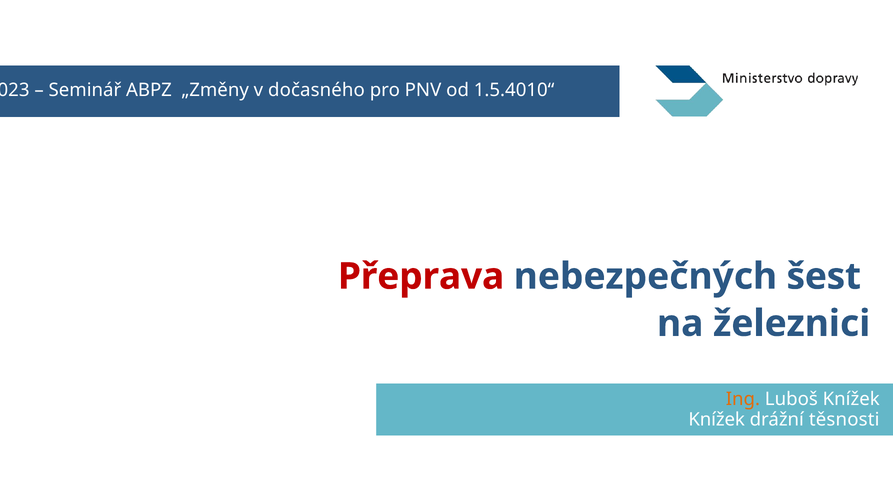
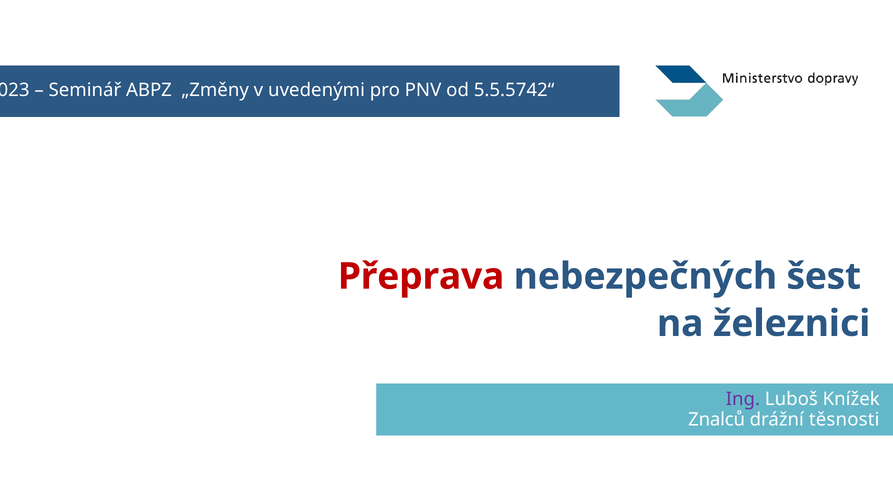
dočasného: dočasného -> uvedenými
1.5.4010“: 1.5.4010“ -> 5.5.5742“
Ing colour: orange -> purple
Knížek at (717, 420): Knížek -> Znalců
